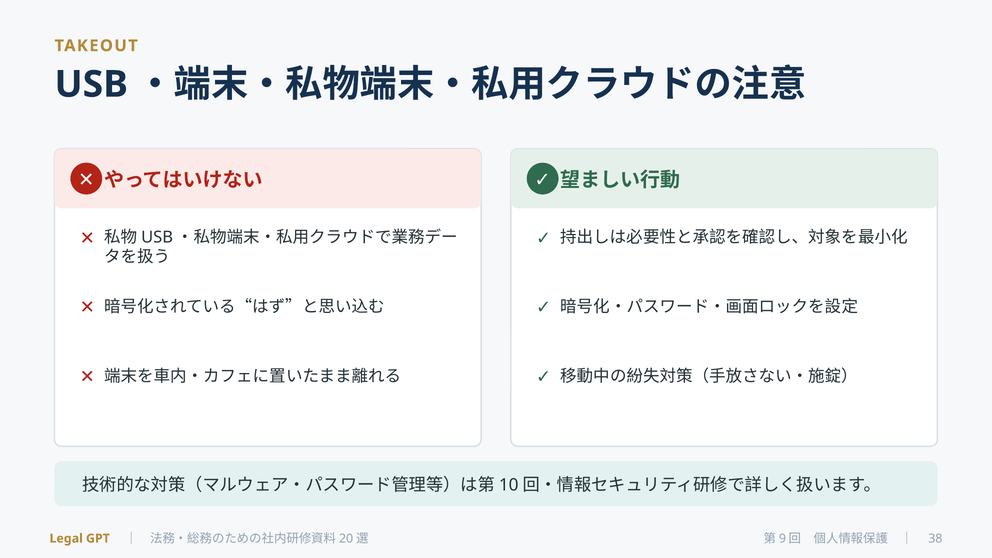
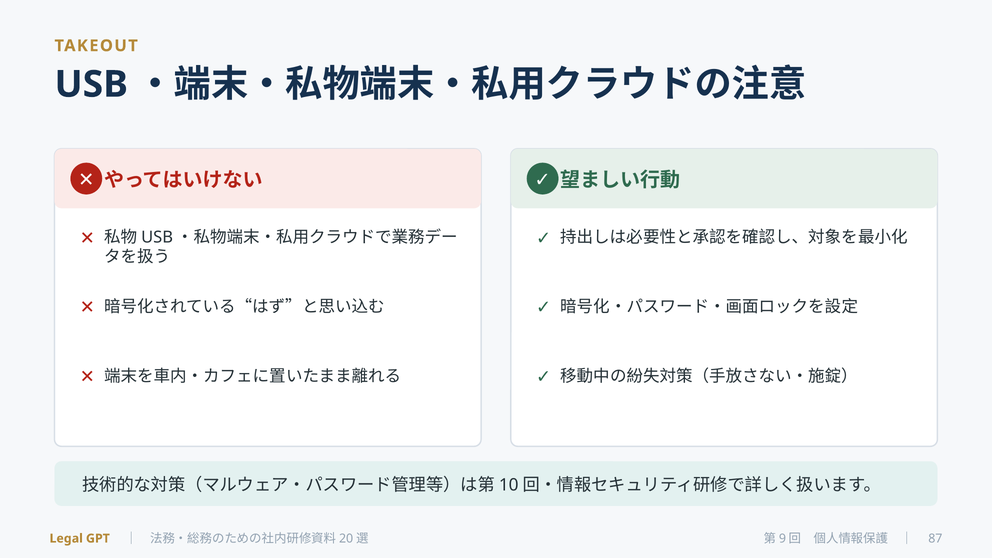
38: 38 -> 87
